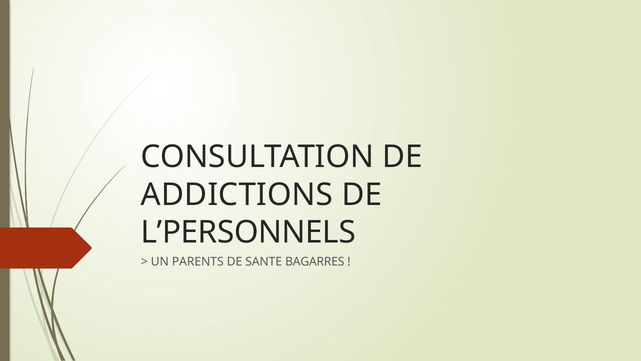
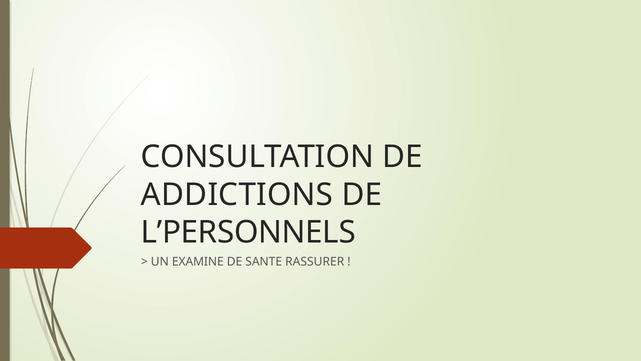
PARENTS: PARENTS -> EXAMINE
BAGARRES: BAGARRES -> RASSURER
